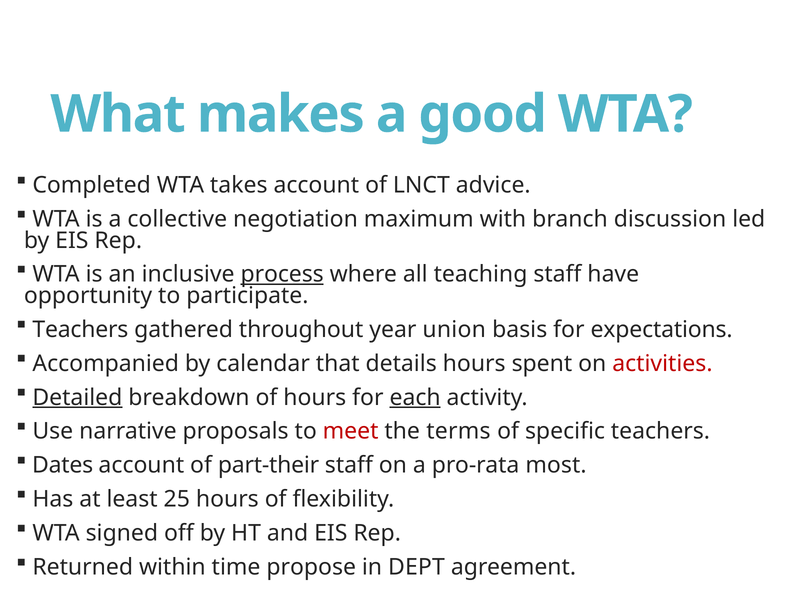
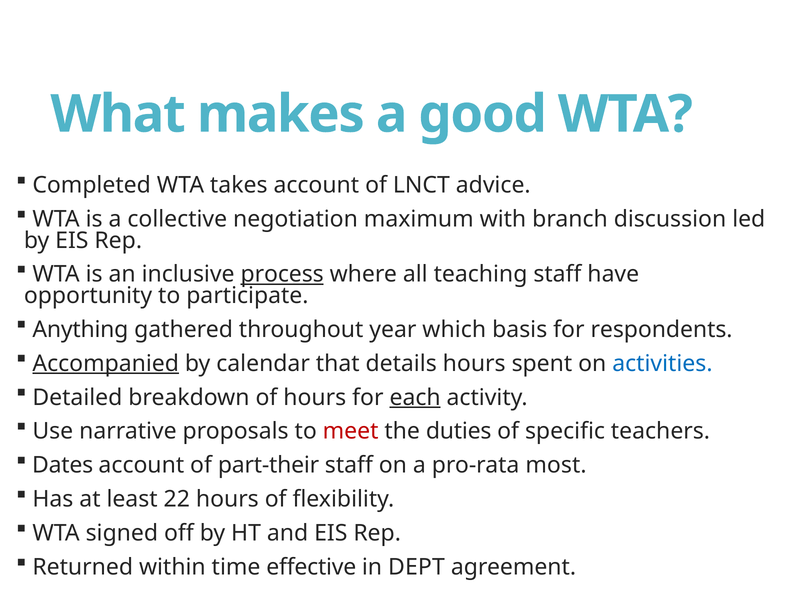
Teachers at (80, 329): Teachers -> Anything
union: union -> which
expectations: expectations -> respondents
Accompanied underline: none -> present
activities colour: red -> blue
Detailed underline: present -> none
terms: terms -> duties
25: 25 -> 22
propose: propose -> effective
